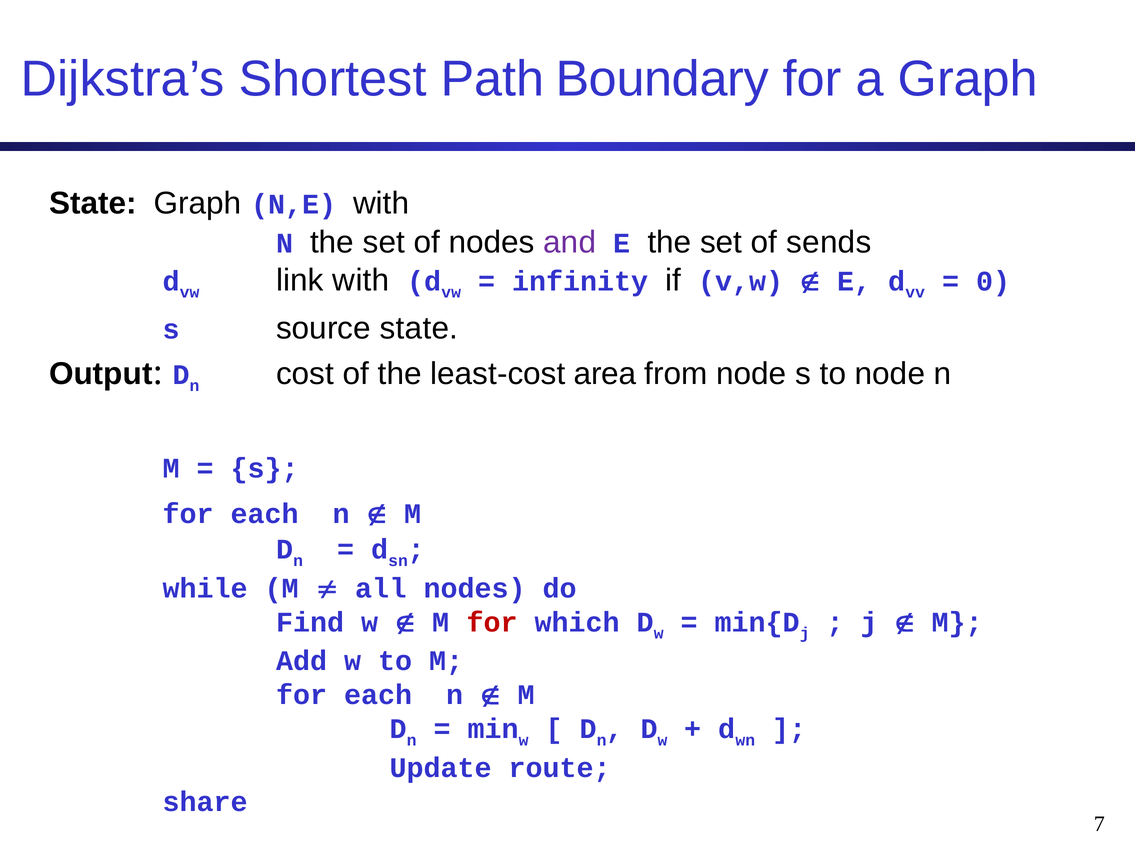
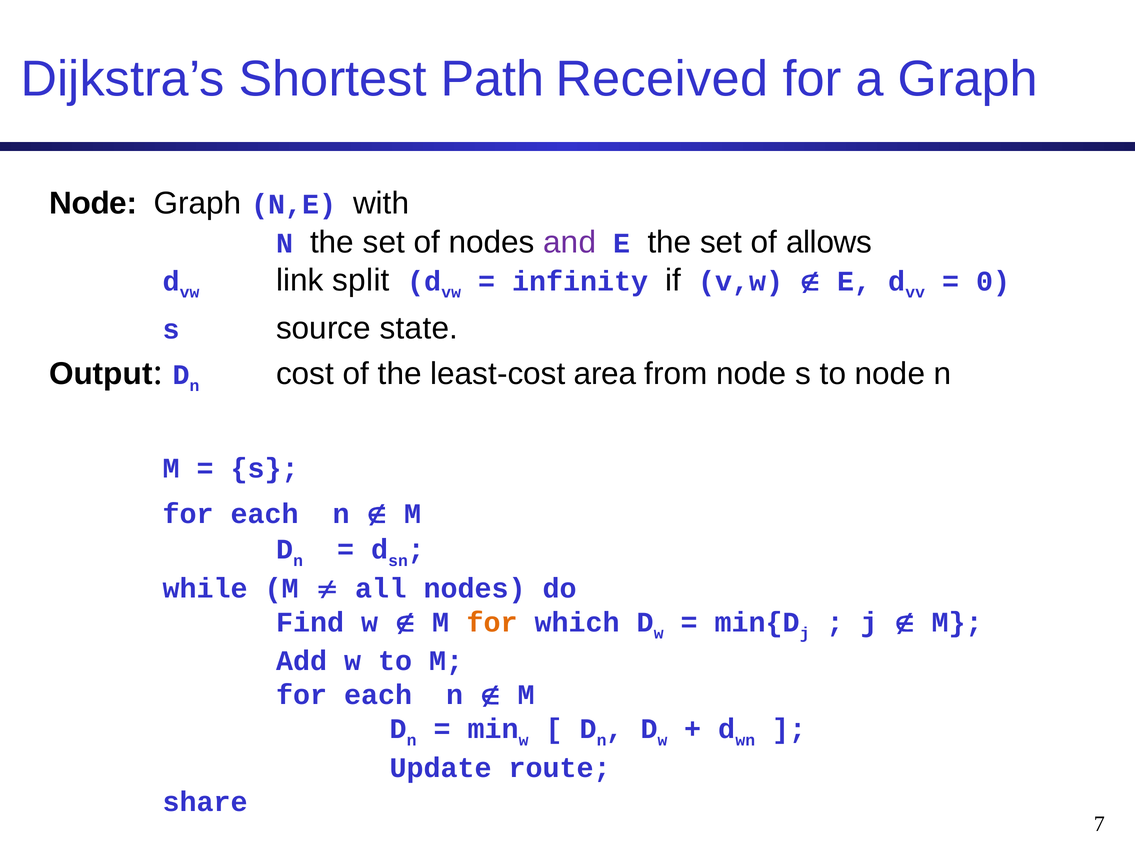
Boundary: Boundary -> Received
State at (93, 203): State -> Node
sends: sends -> allows
link with: with -> split
for at (492, 623) colour: red -> orange
